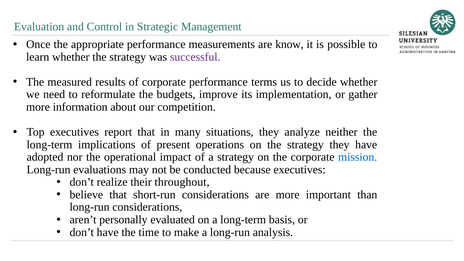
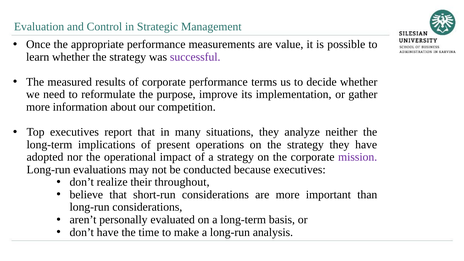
know: know -> value
budgets: budgets -> purpose
mission colour: blue -> purple
